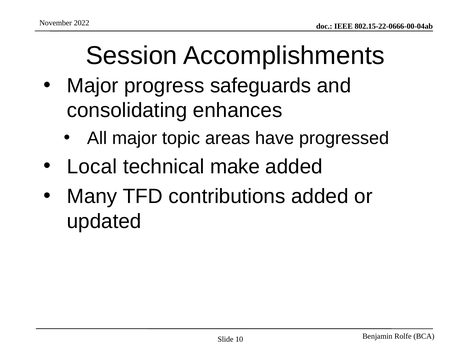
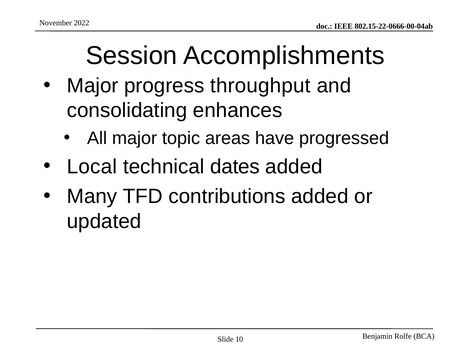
safeguards: safeguards -> throughput
make: make -> dates
